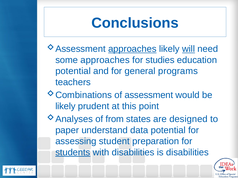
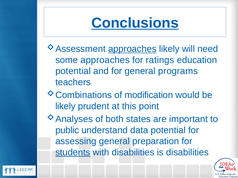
Conclusions underline: none -> present
will underline: present -> none
studies: studies -> ratings
assessment: assessment -> modification
from: from -> both
designed: designed -> important
paper: paper -> public
assessing student: student -> general
